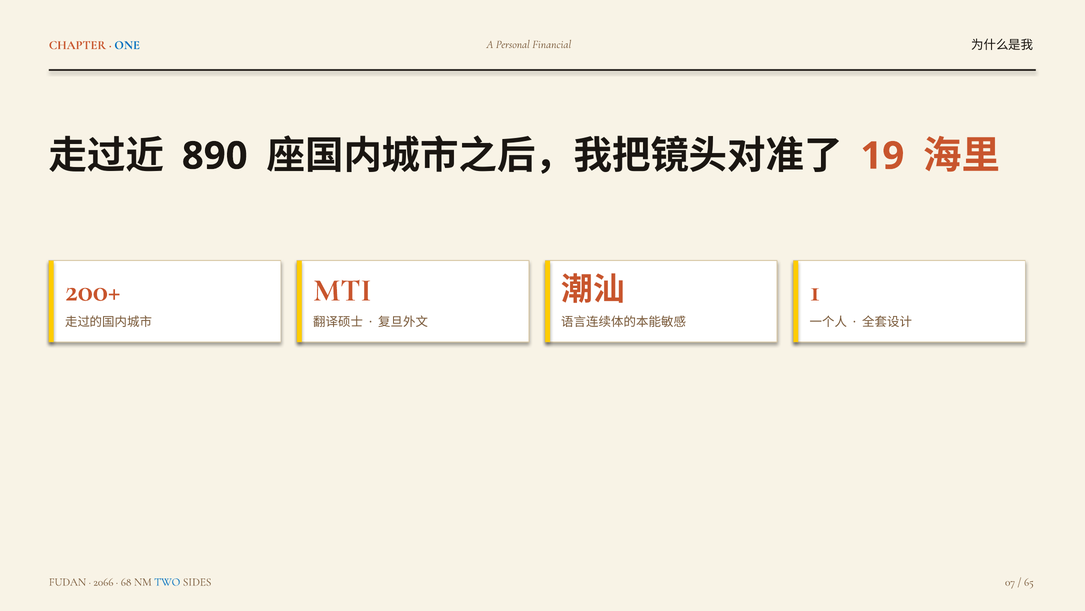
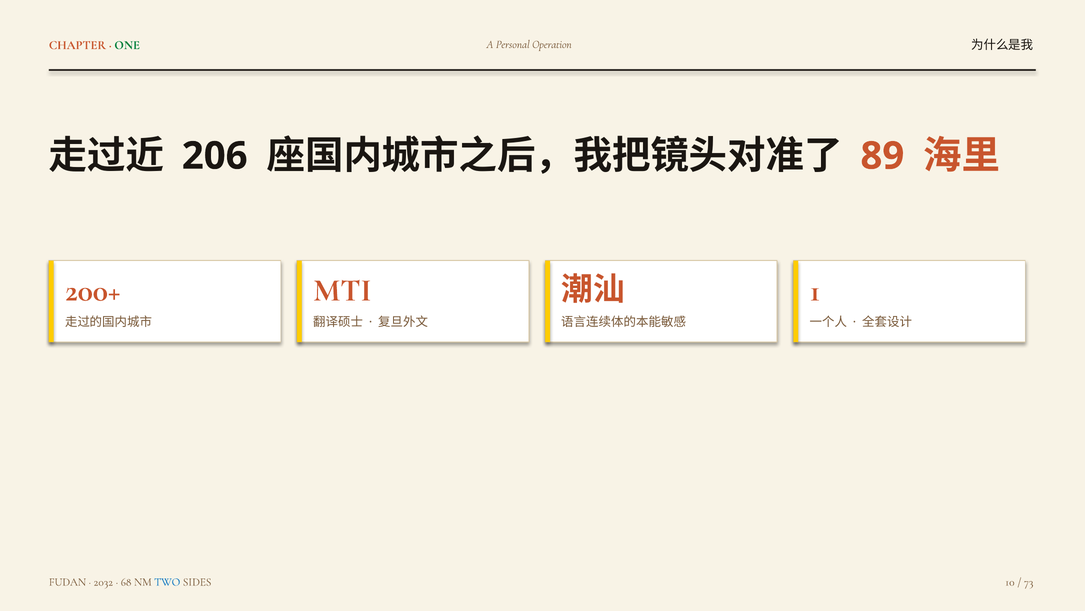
ONE colour: blue -> green
Financial: Financial -> Operation
890: 890 -> 206
19: 19 -> 89
2066: 2066 -> 2032
07: 07 -> 10
65: 65 -> 73
